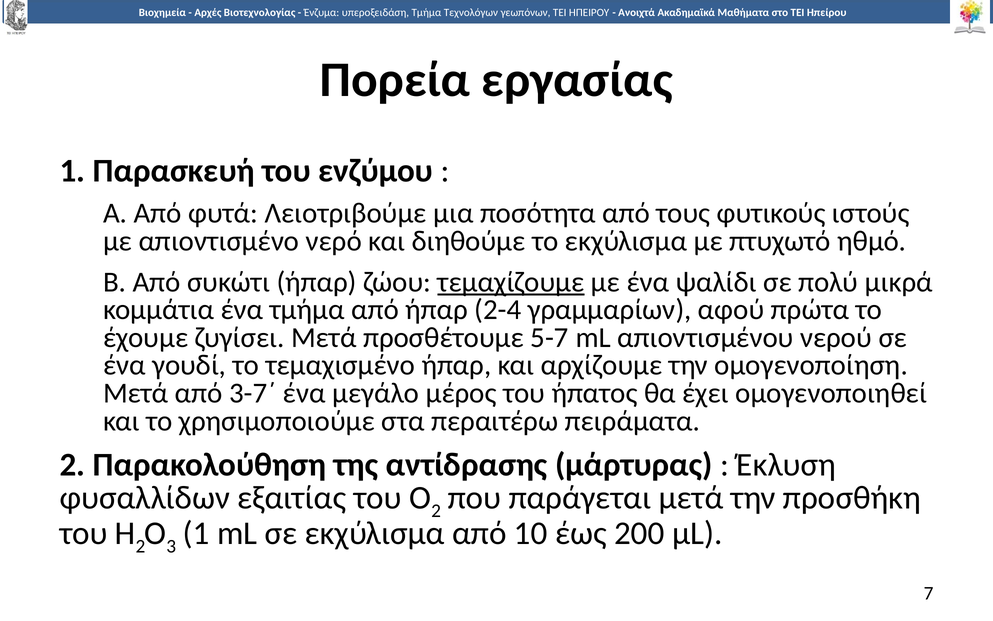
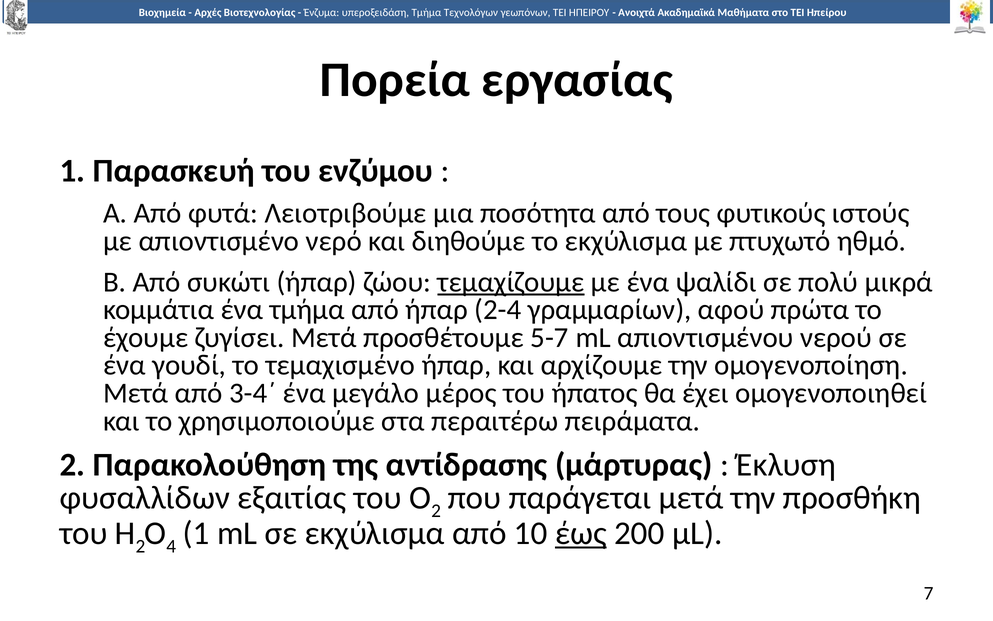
3-7΄: 3-7΄ -> 3-4΄
3: 3 -> 4
έως underline: none -> present
